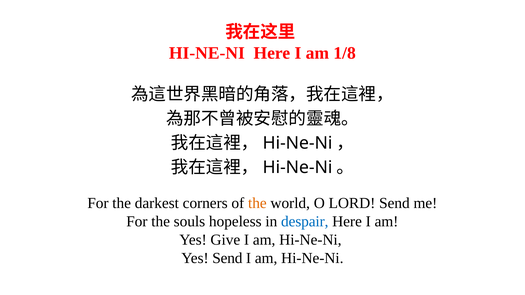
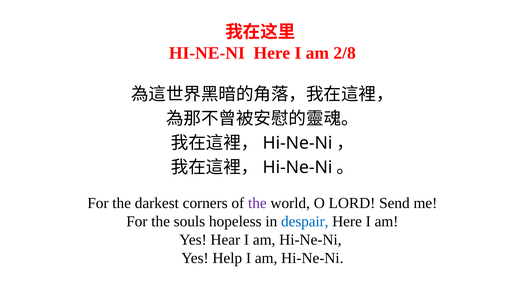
1/8: 1/8 -> 2/8
the at (257, 203) colour: orange -> purple
Give: Give -> Hear
Yes Send: Send -> Help
